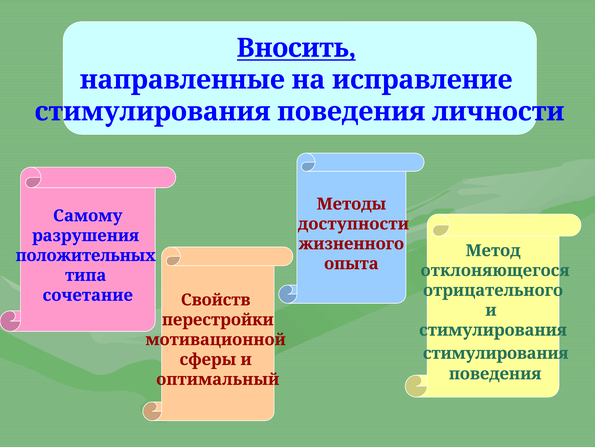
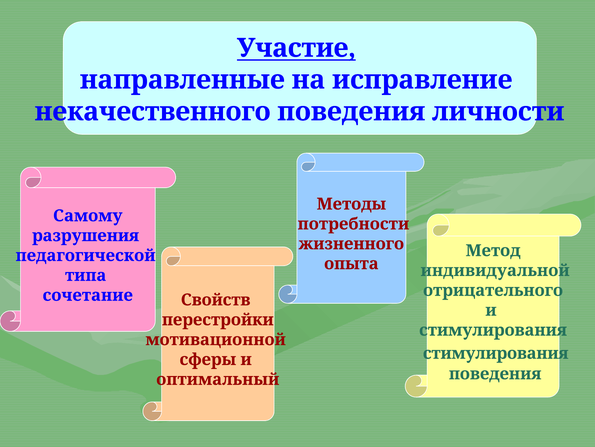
Вносить: Вносить -> Участие
стимулирования at (153, 111): стимулирования -> некачественного
доступности: доступности -> потребности
положительных: положительных -> педагогической
отклоняющегося: отклоняющегося -> индивидуальной
